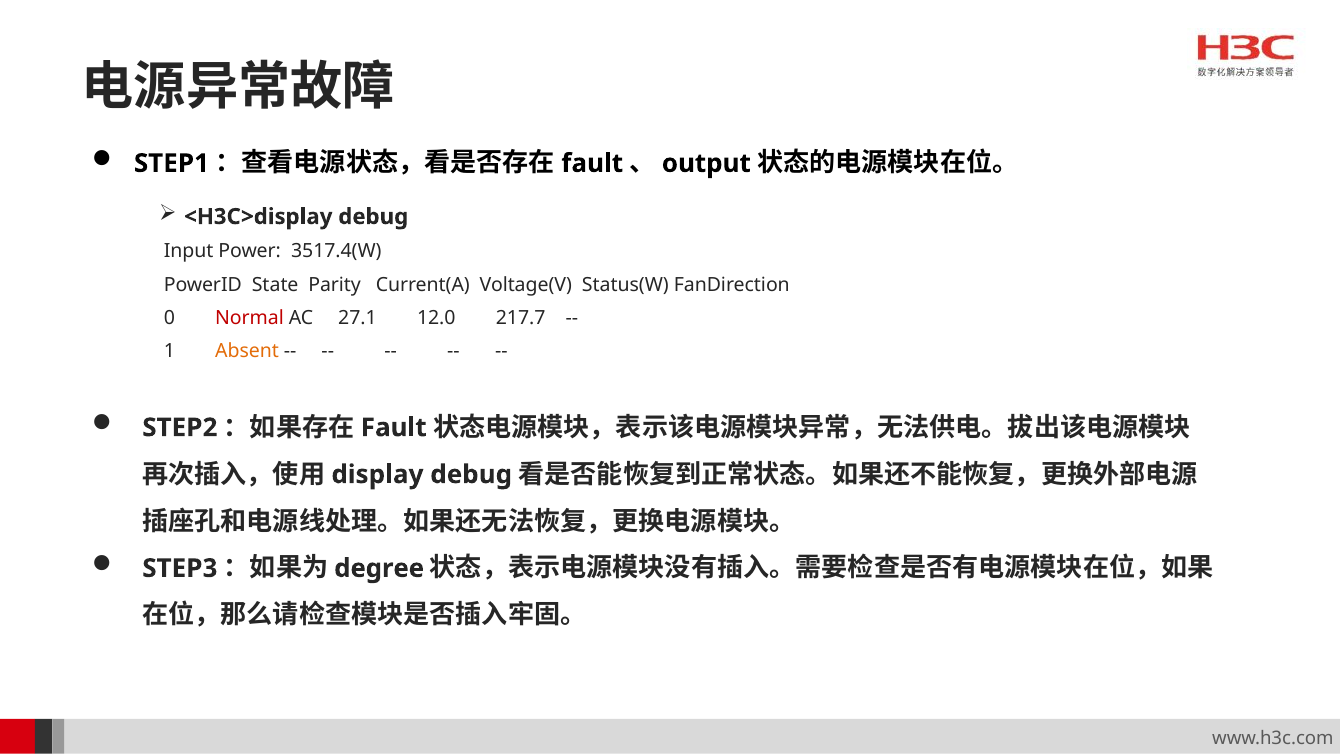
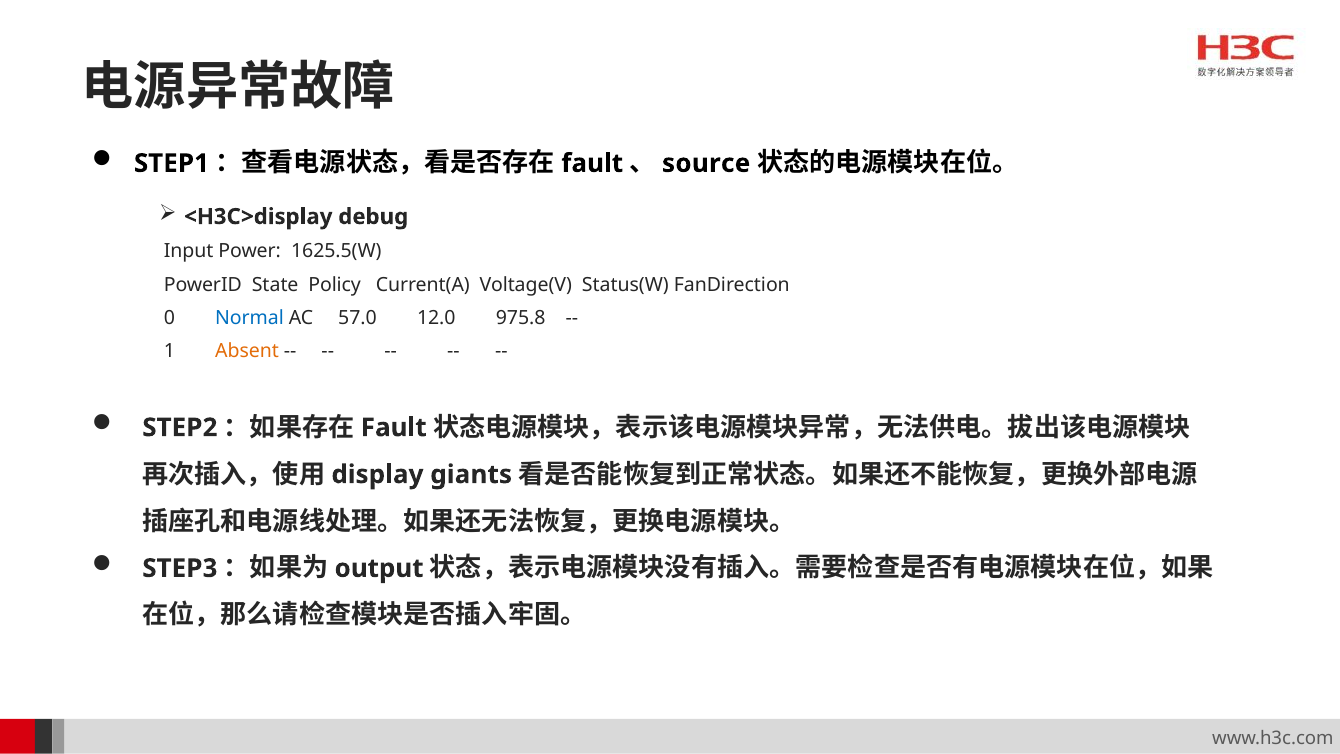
output: output -> source
3517.4(W: 3517.4(W -> 1625.5(W
Parity: Parity -> Policy
Normal colour: red -> blue
27.1: 27.1 -> 57.0
217.7: 217.7 -> 975.8
debug at (471, 474): debug -> giants
degree: degree -> output
